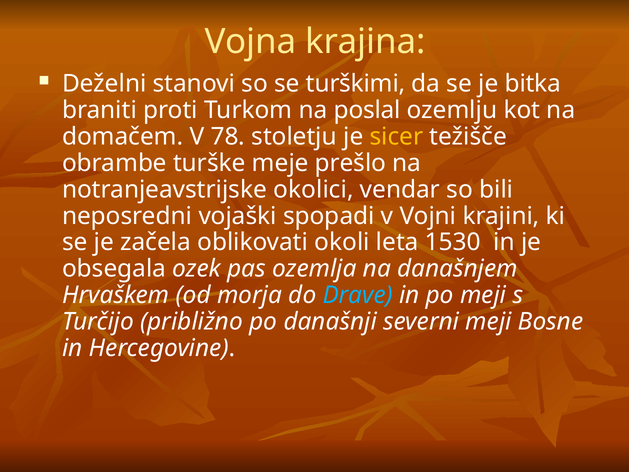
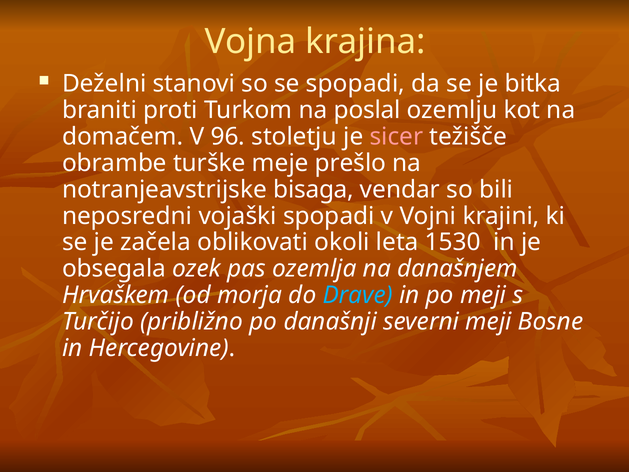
se turškimi: turškimi -> spopadi
78: 78 -> 96
sicer colour: yellow -> pink
okolici: okolici -> bisaga
